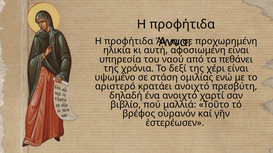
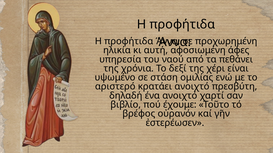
αφοσιωμένη είναι: είναι -> άφες
μαλλιά: μαλλιά -> έχουμε
